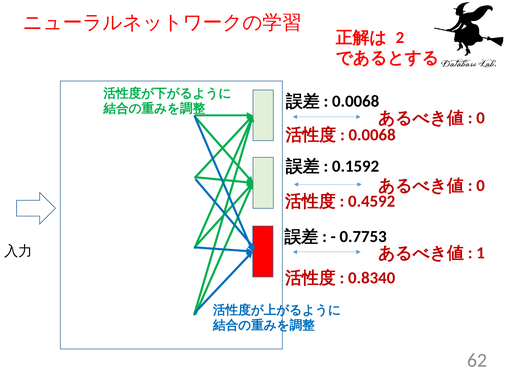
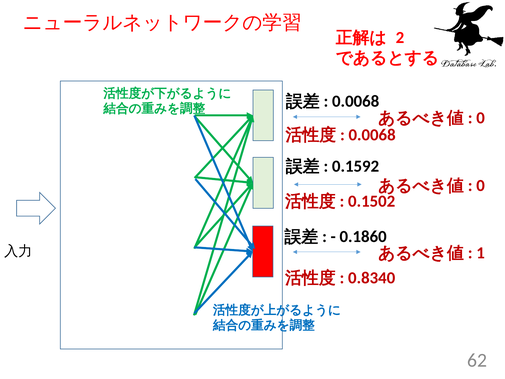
0.4592: 0.4592 -> 0.1502
0.7753: 0.7753 -> 0.1860
